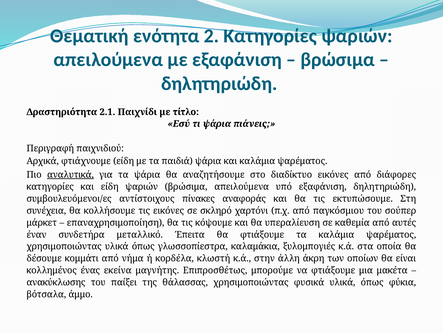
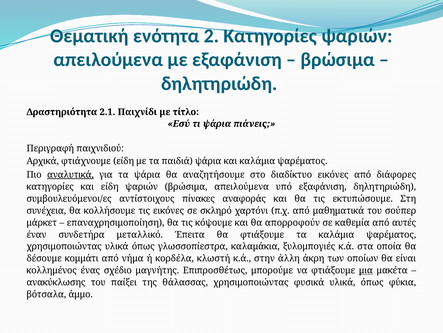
παγκόσμιου: παγκόσμιου -> μαθηματικά
υπεραλίευση: υπεραλίευση -> απορροφούν
εκείνα: εκείνα -> σχέδιο
μια underline: none -> present
